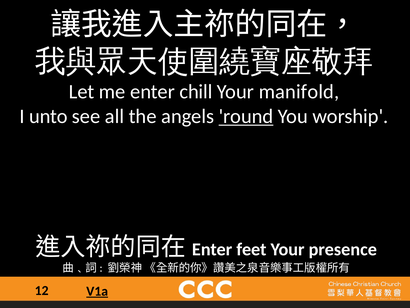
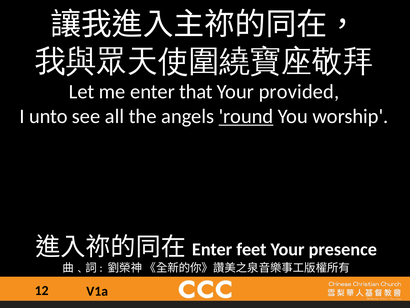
chill: chill -> that
manifold: manifold -> provided
V1a underline: present -> none
